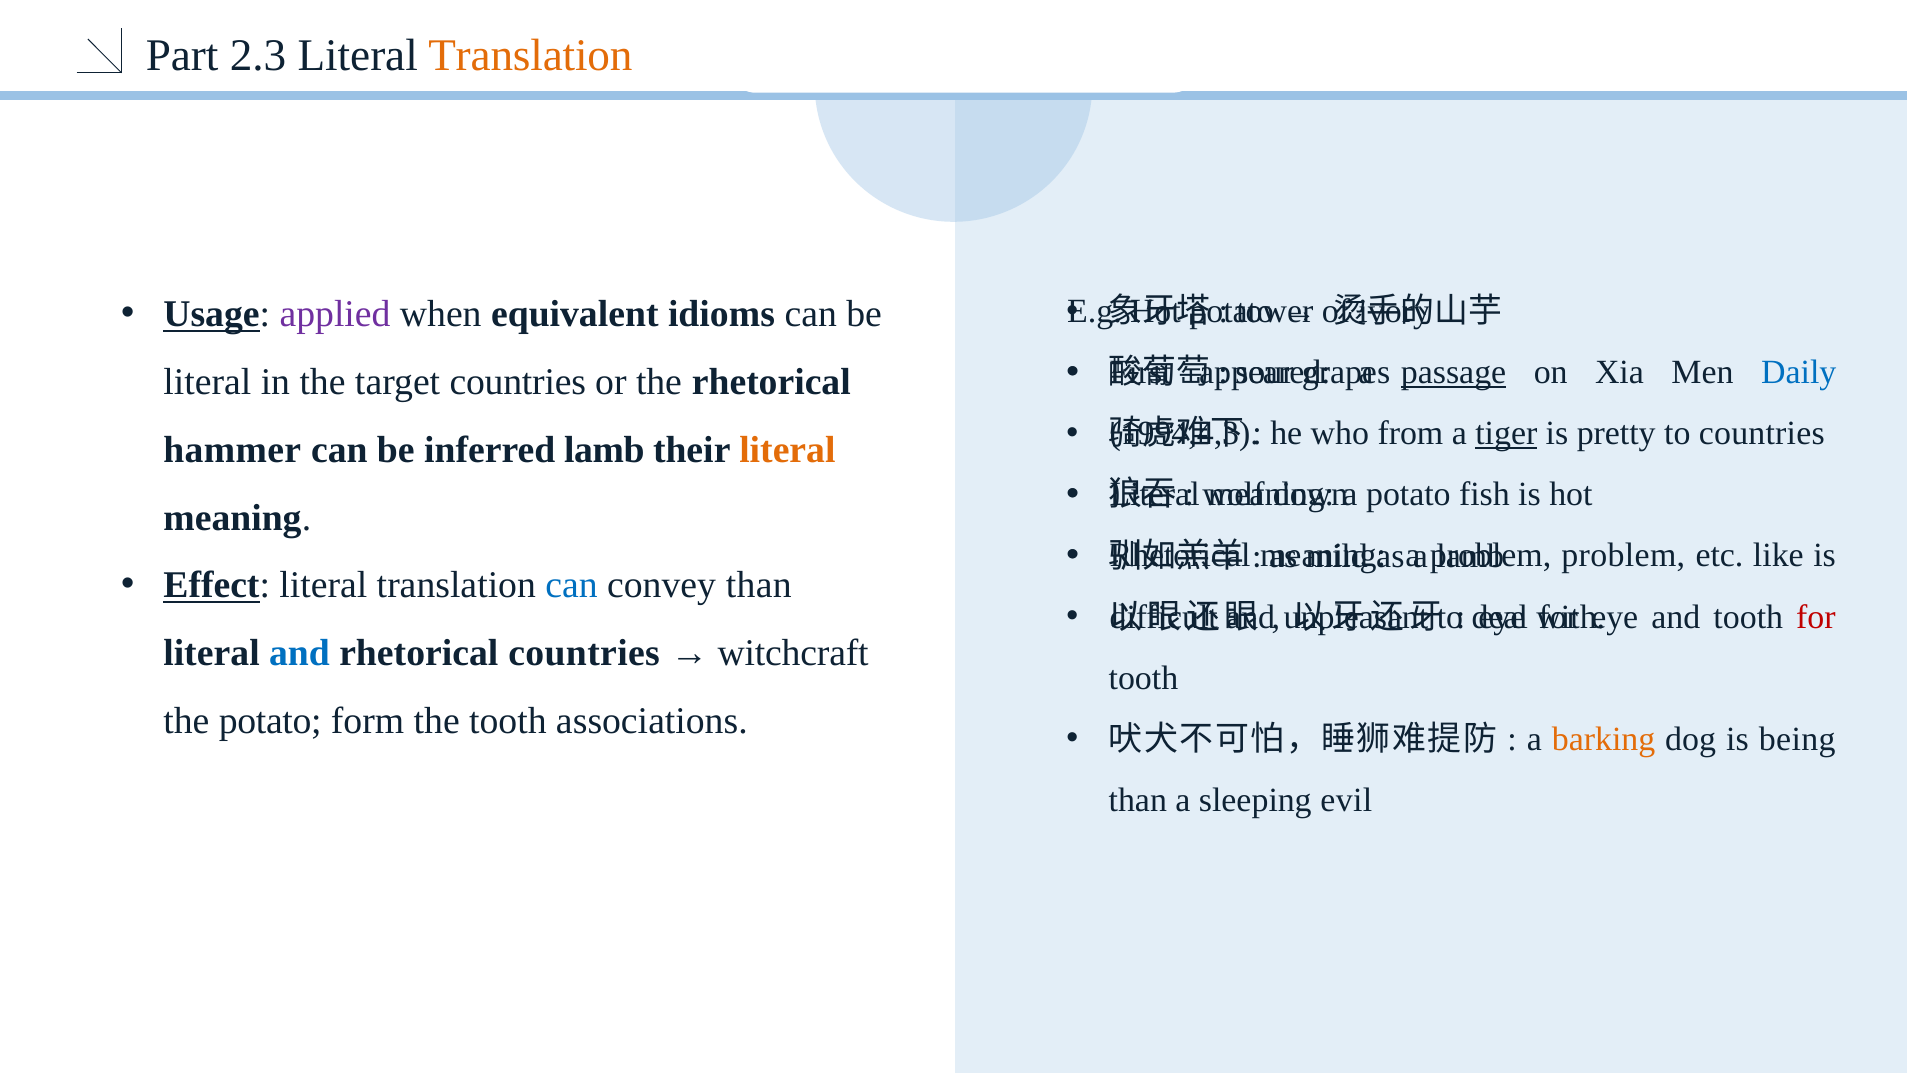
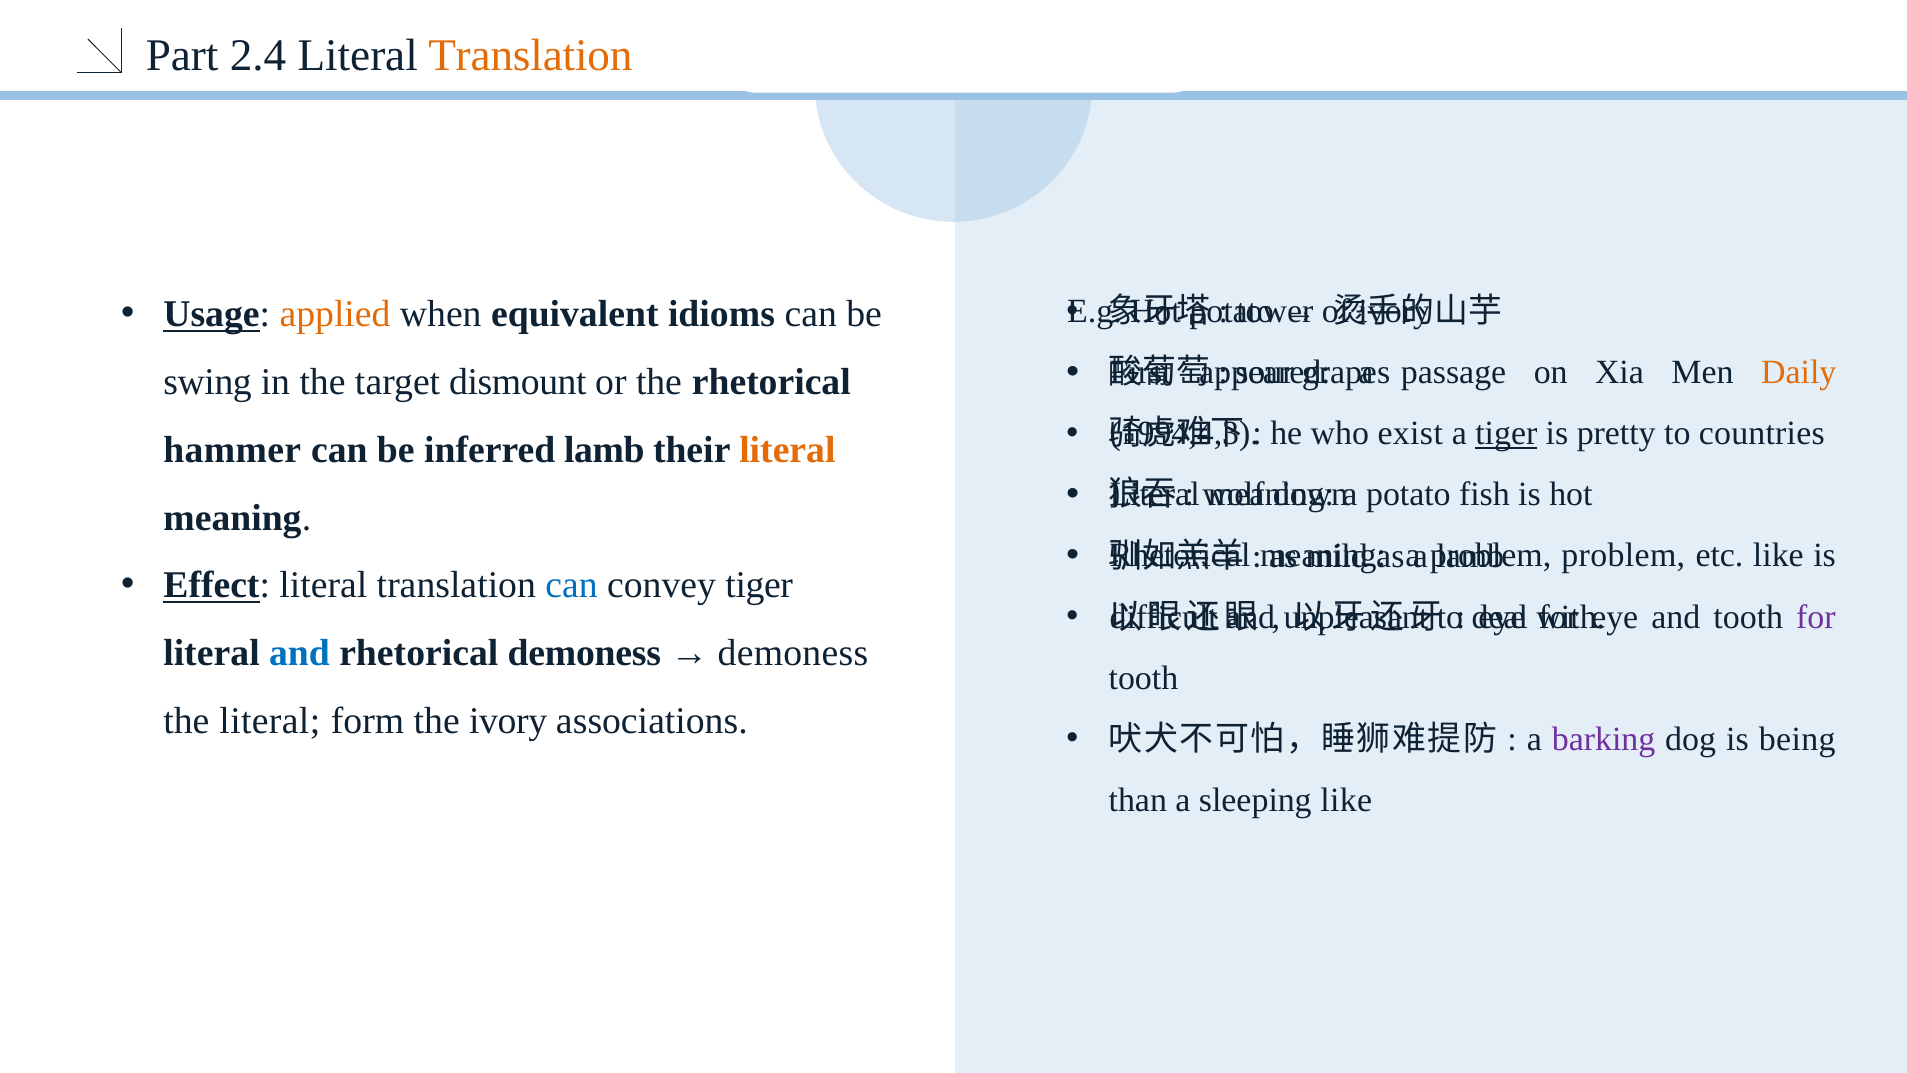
2.3: 2.3 -> 2.4
applied colour: purple -> orange
passage underline: present -> none
Daily colour: blue -> orange
literal at (207, 382): literal -> swing
target countries: countries -> dismount
from: from -> exist
convey than: than -> tiger
for at (1816, 617) colour: red -> purple
rhetorical countries: countries -> demoness
witchcraft at (793, 653): witchcraft -> demoness
the potato: potato -> literal
the tooth: tooth -> ivory
barking colour: orange -> purple
sleeping evil: evil -> like
